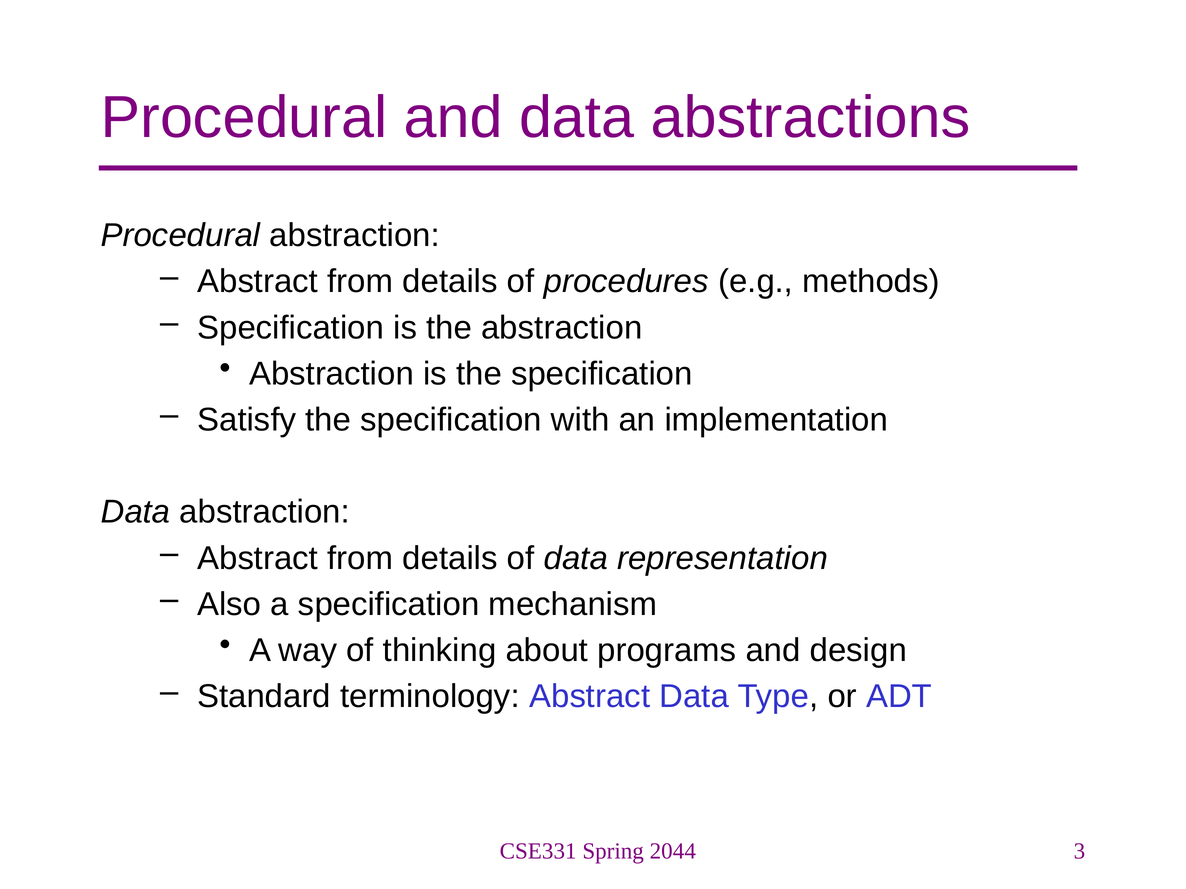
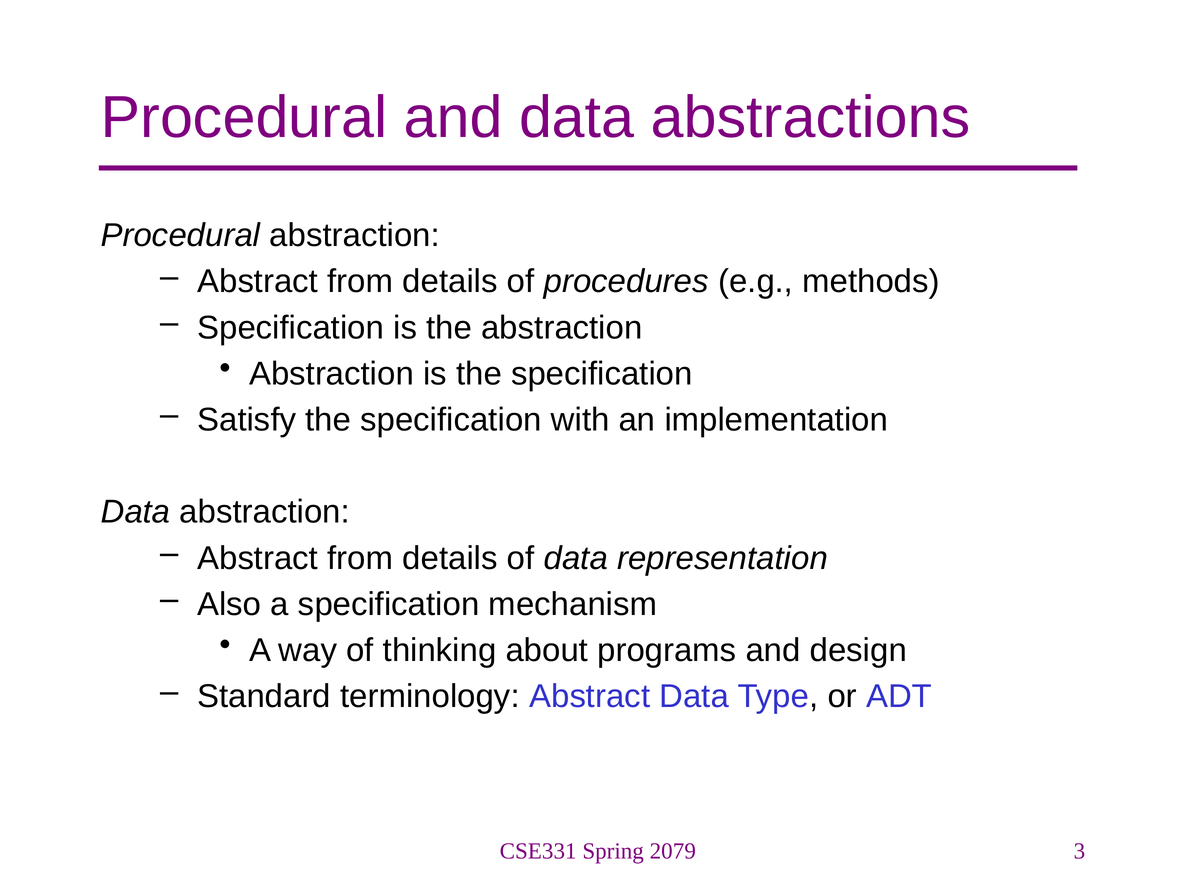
2044: 2044 -> 2079
